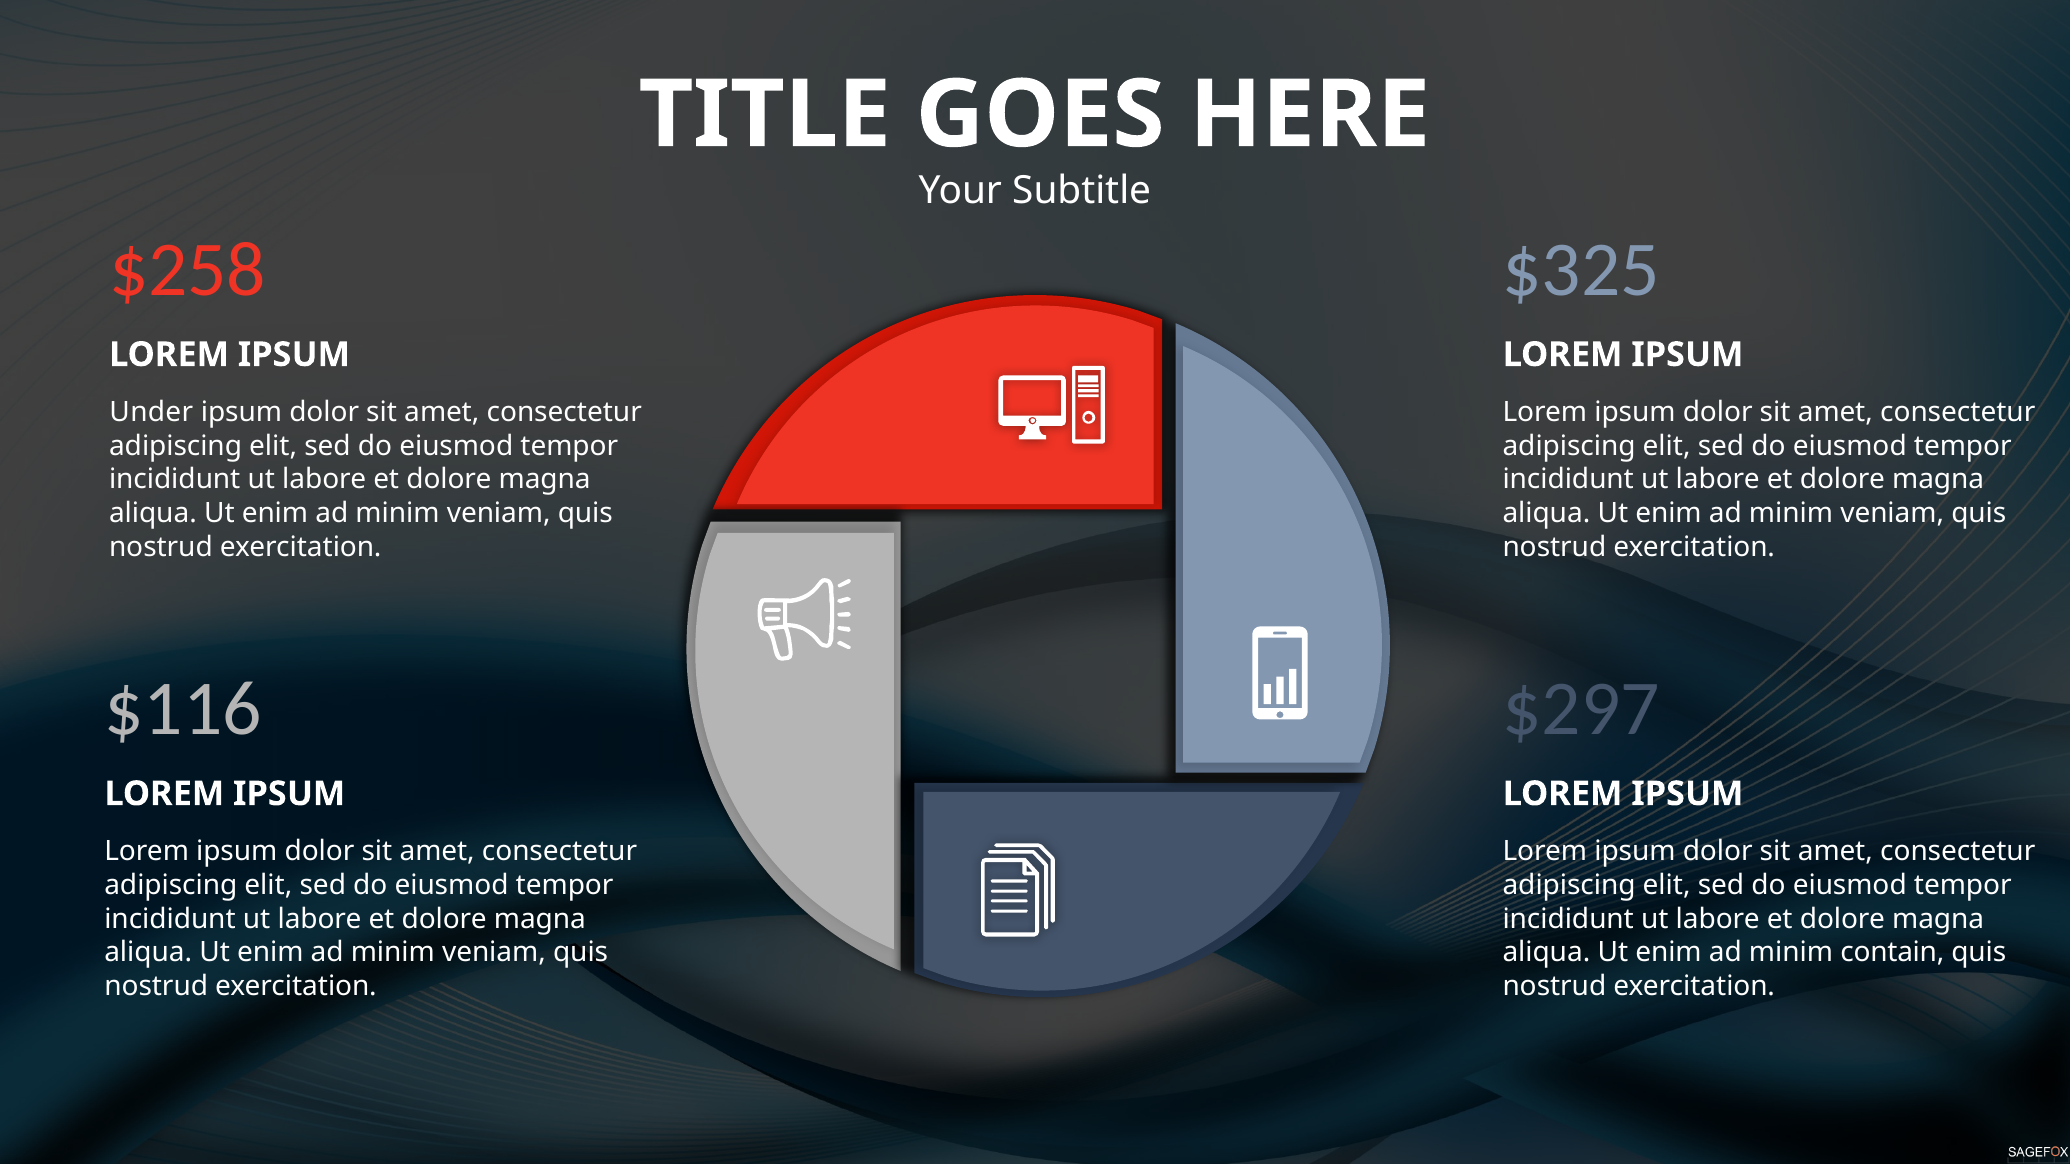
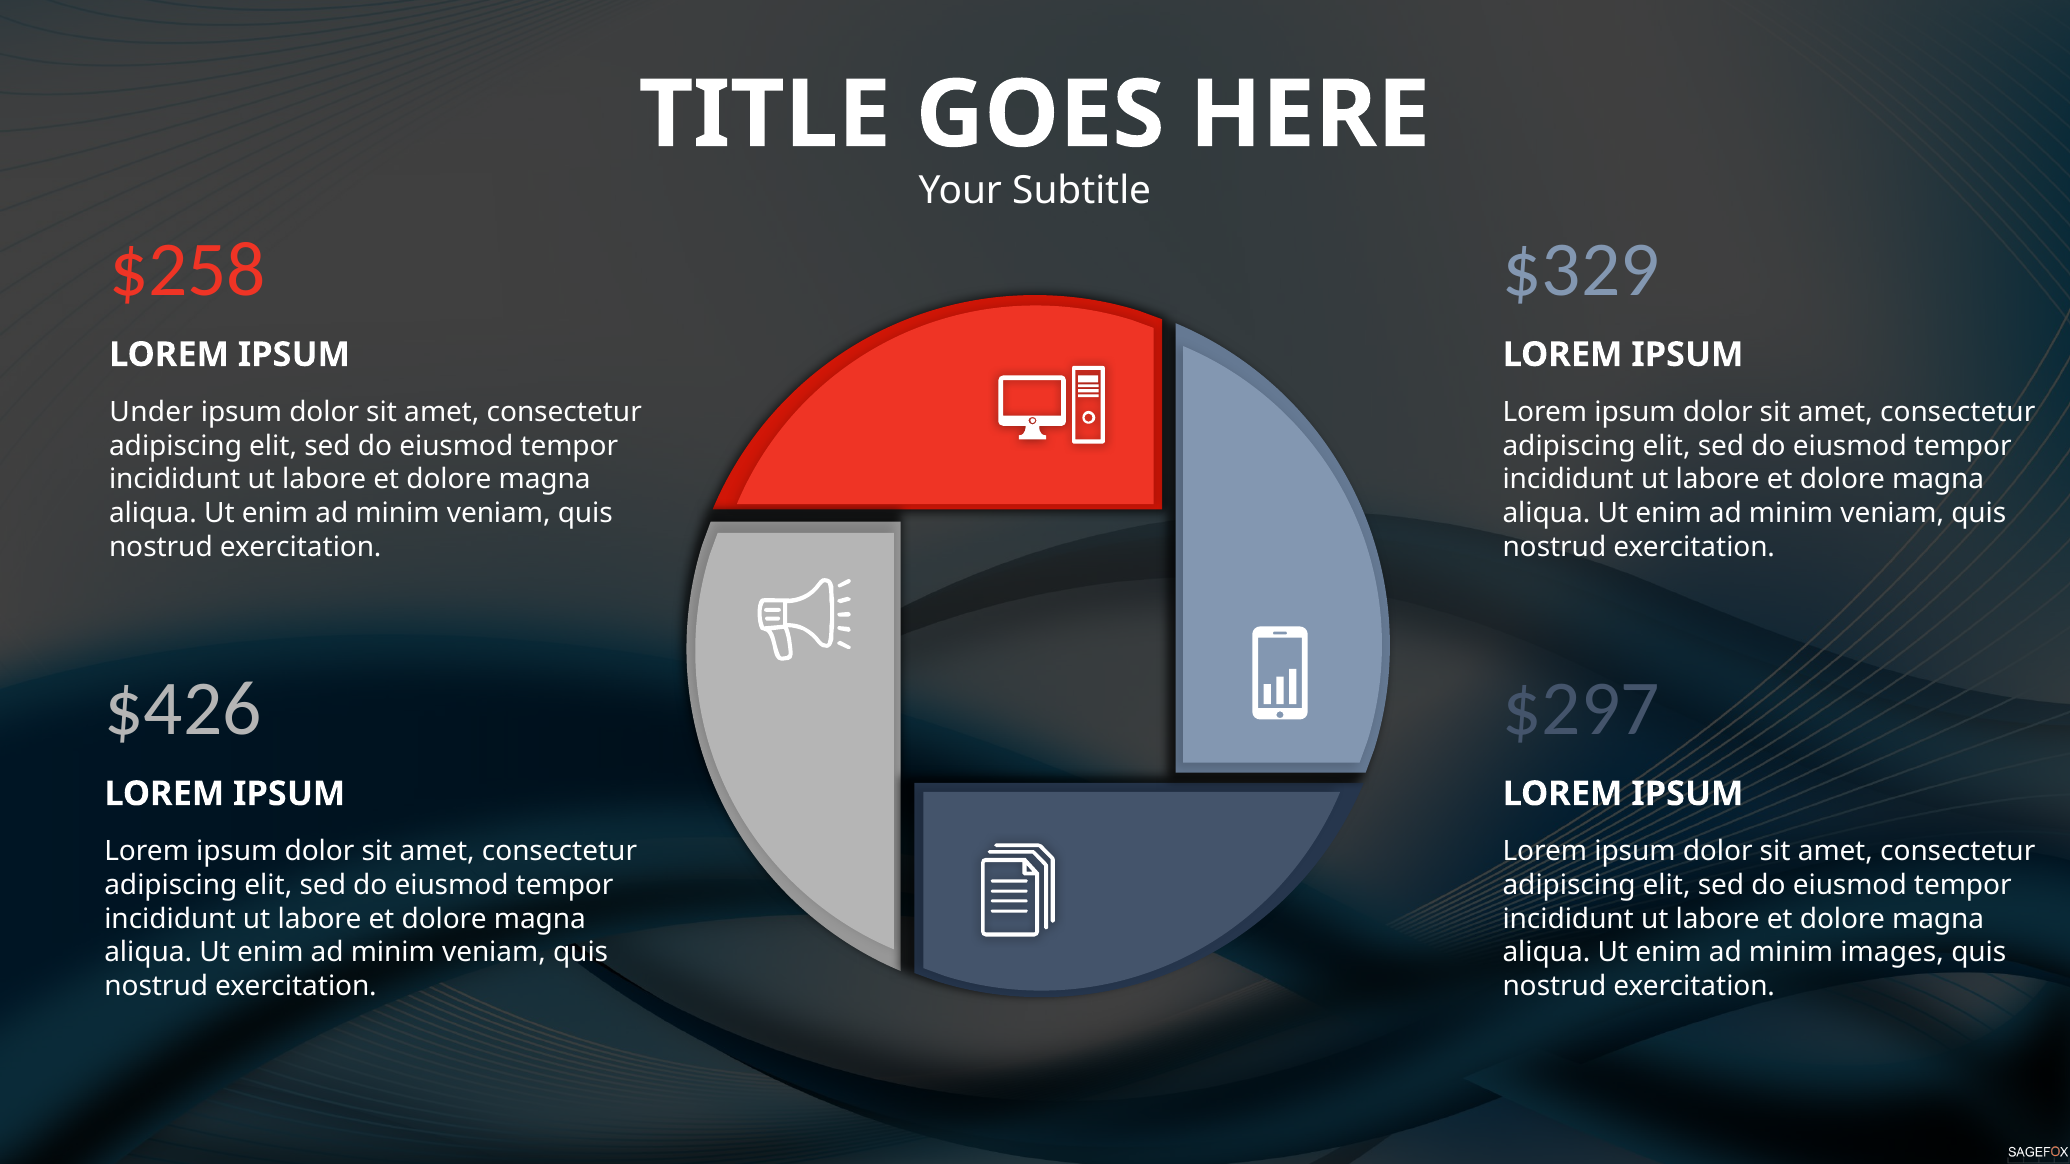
$325: $325 -> $329
$116: $116 -> $426
contain: contain -> images
